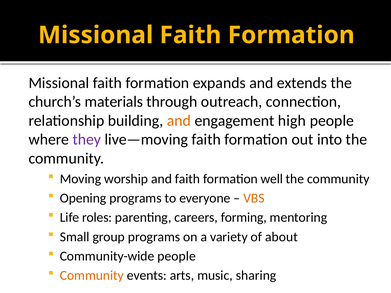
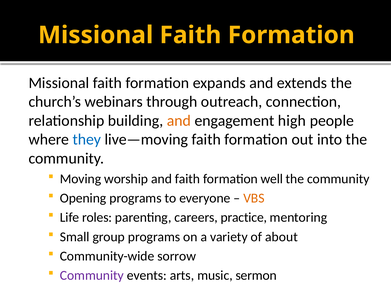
materials: materials -> webinars
they colour: purple -> blue
forming: forming -> practice
Community-wide people: people -> sorrow
Community at (92, 276) colour: orange -> purple
sharing: sharing -> sermon
